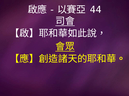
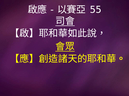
44: 44 -> 55
